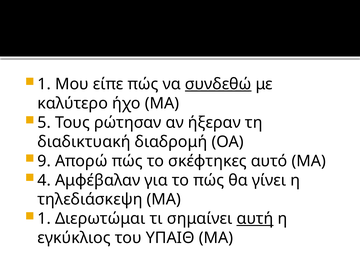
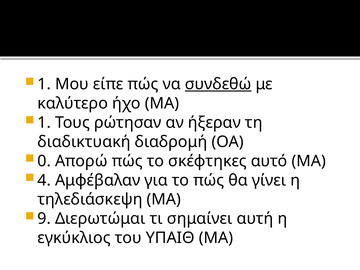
5 at (44, 123): 5 -> 1
9: 9 -> 0
1 at (44, 219): 1 -> 9
αυτή underline: present -> none
